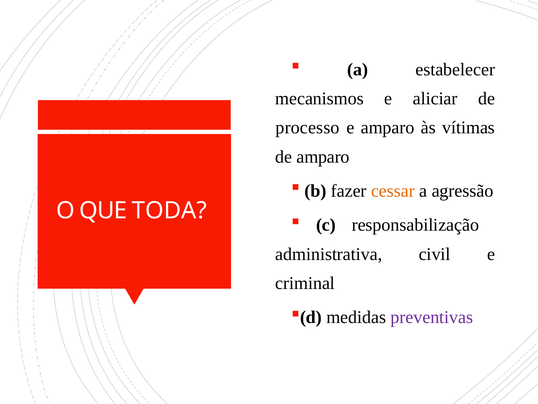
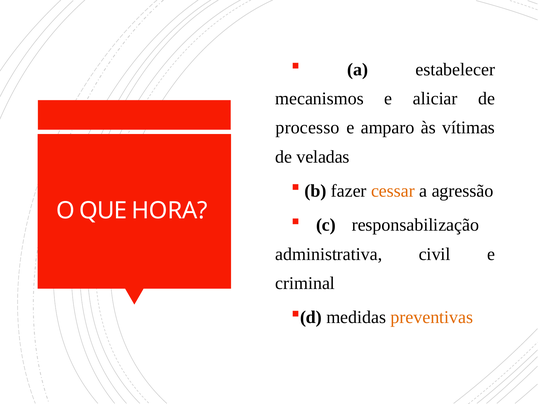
de amparo: amparo -> veladas
TODA: TODA -> HORA
preventivas colour: purple -> orange
